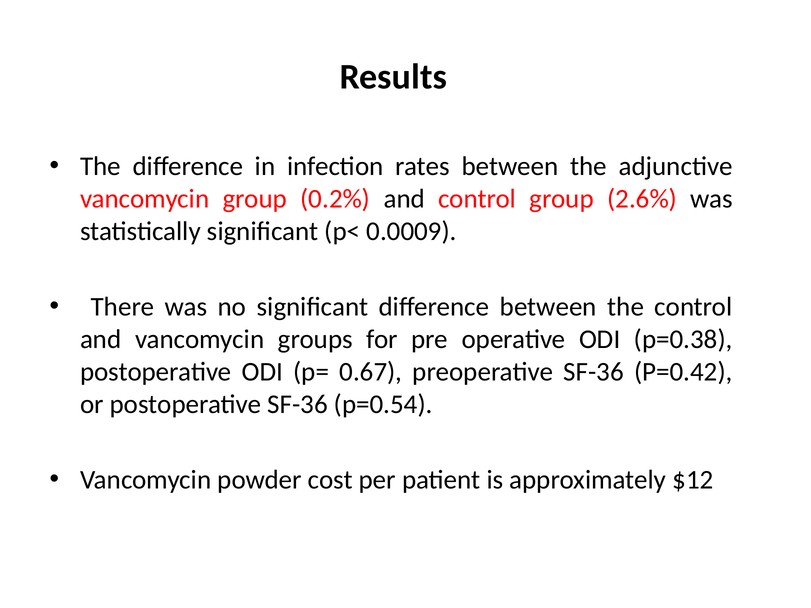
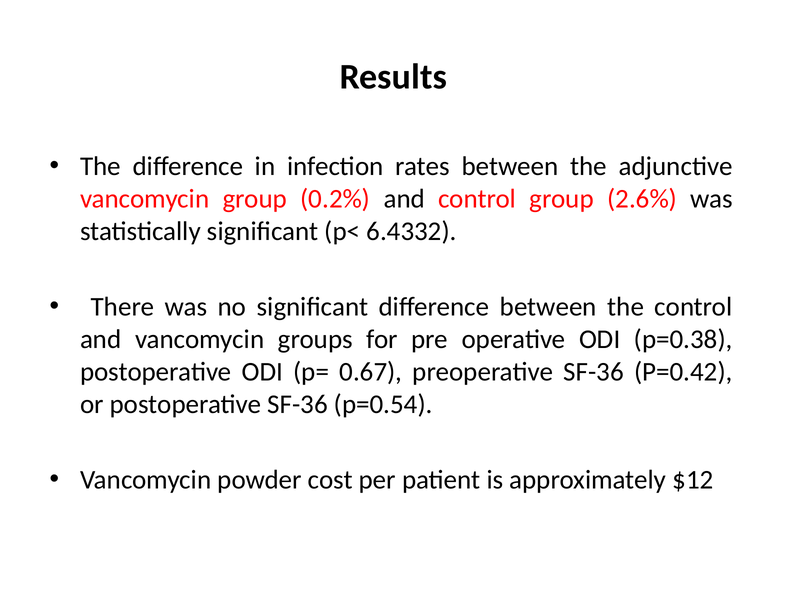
0.0009: 0.0009 -> 6.4332
